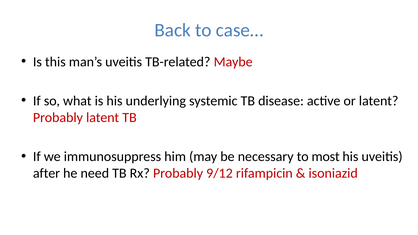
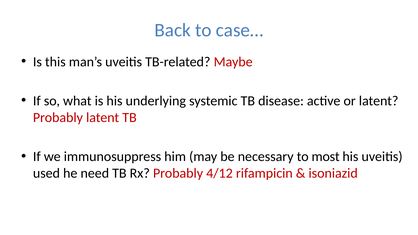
after: after -> used
9/12: 9/12 -> 4/12
